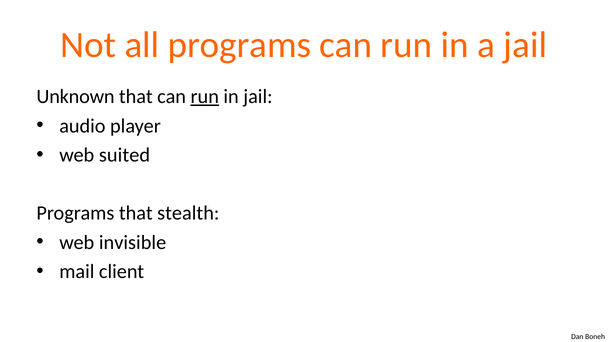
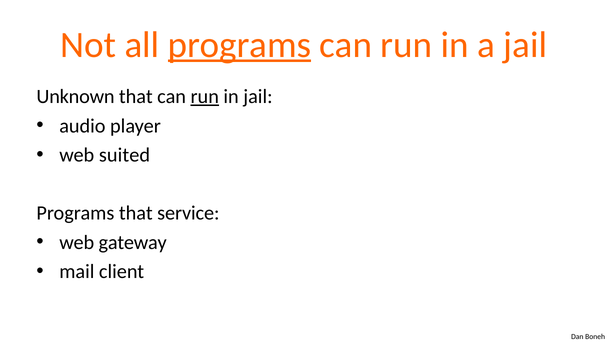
programs at (239, 45) underline: none -> present
stealth: stealth -> service
invisible: invisible -> gateway
